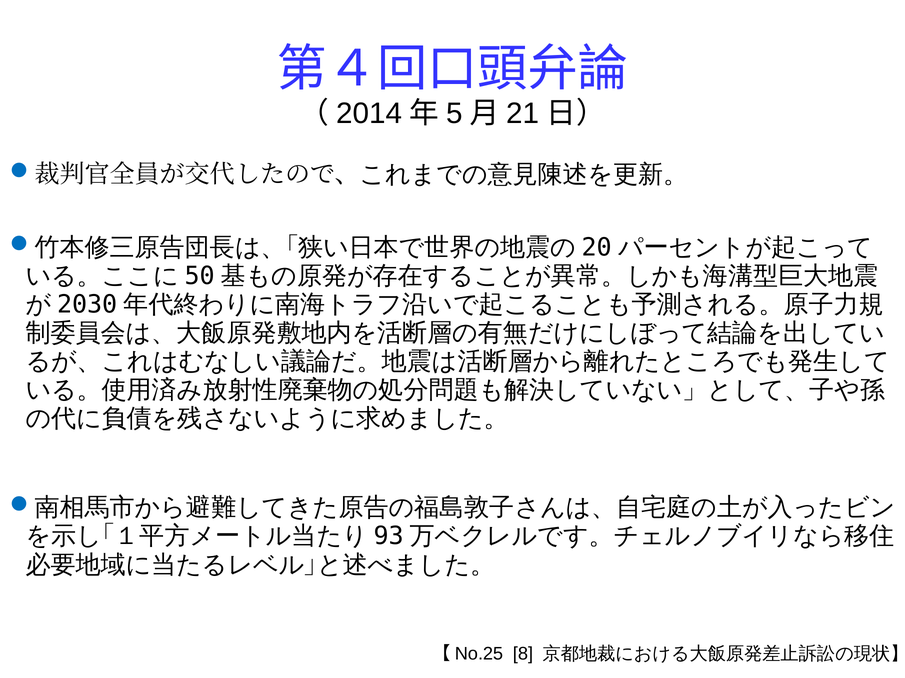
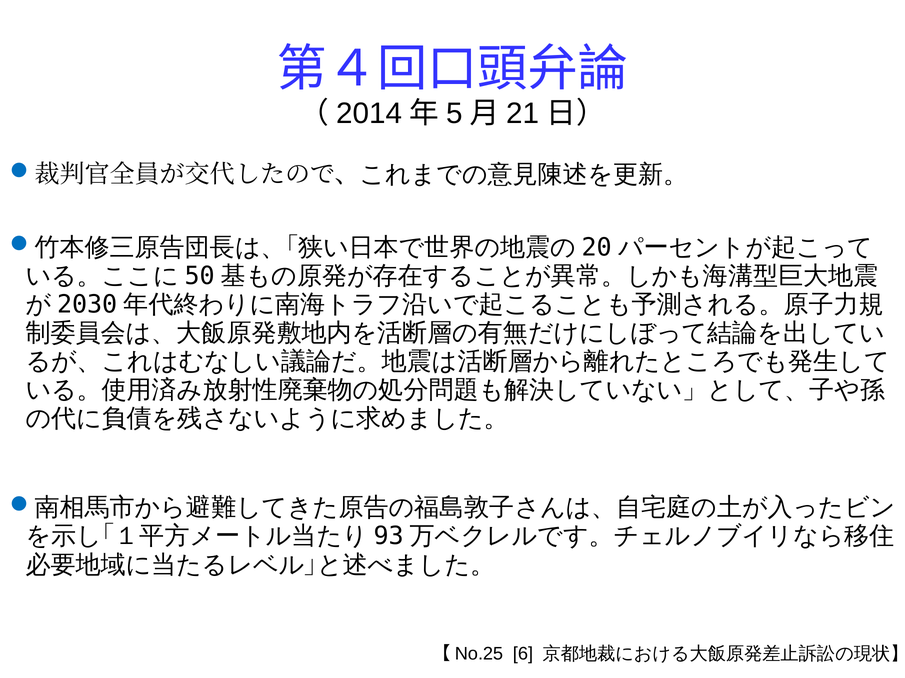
8: 8 -> 6
